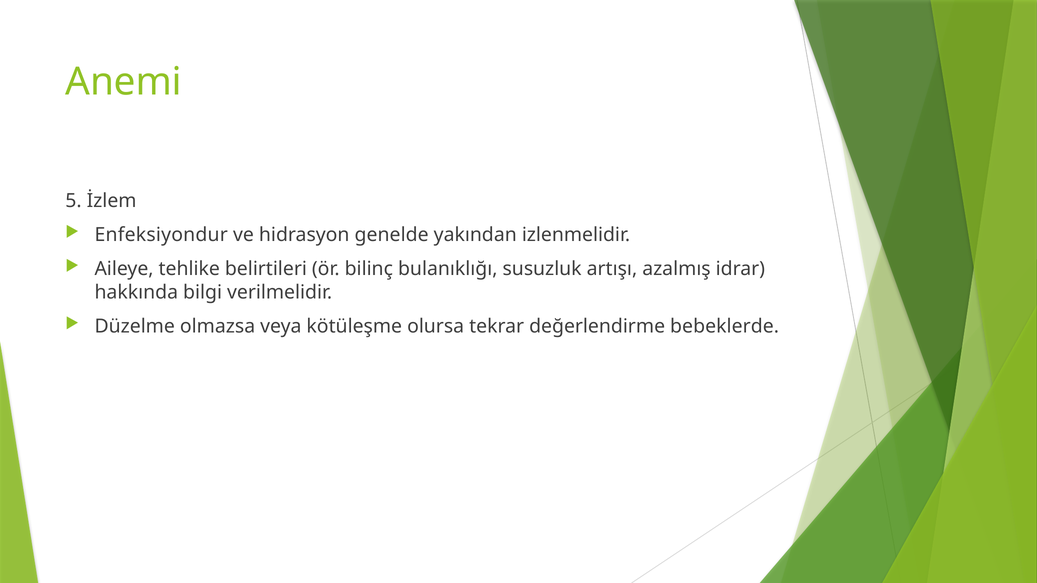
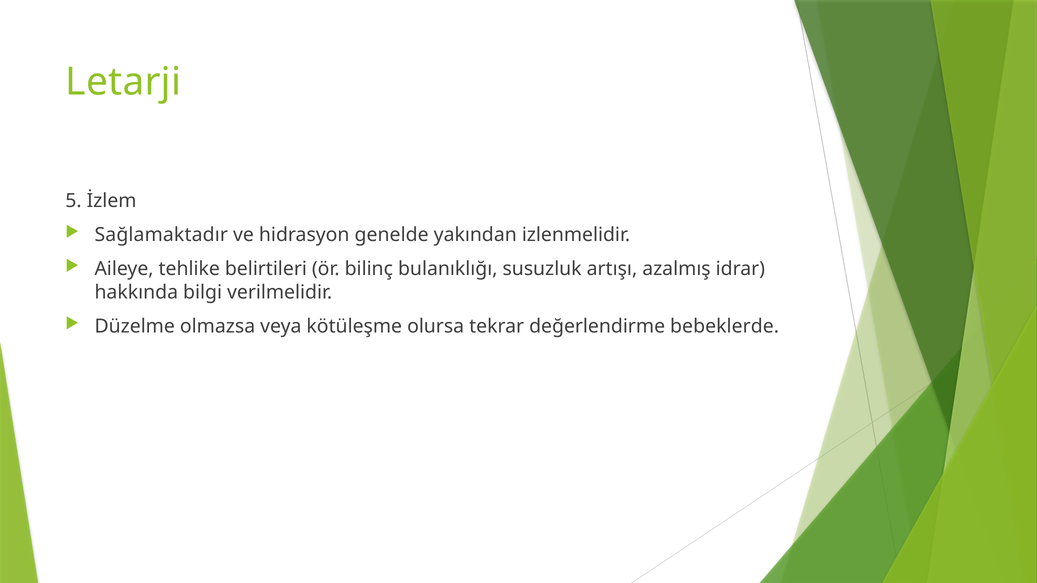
Anemi: Anemi -> Letarji
Enfeksiyondur: Enfeksiyondur -> Sağlamaktadır
